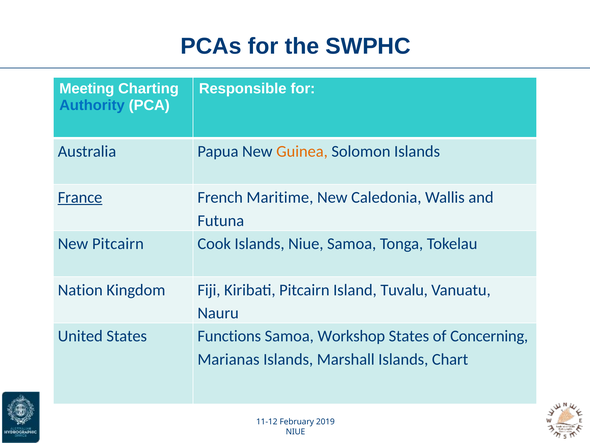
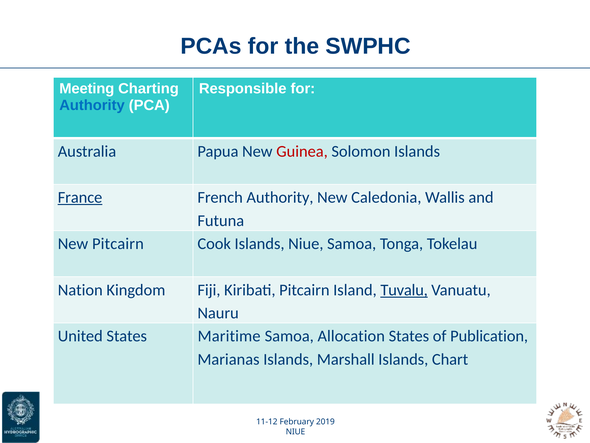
Guinea colour: orange -> red
French Maritime: Maritime -> Authority
Tuvalu underline: none -> present
Functions: Functions -> Maritime
Workshop: Workshop -> Allocation
Concerning: Concerning -> Publication
